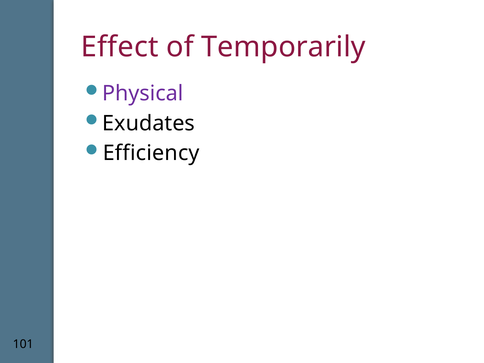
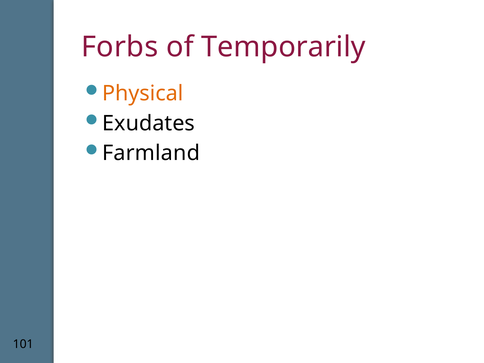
Effect: Effect -> Forbs
Physical colour: purple -> orange
Efficiency: Efficiency -> Farmland
